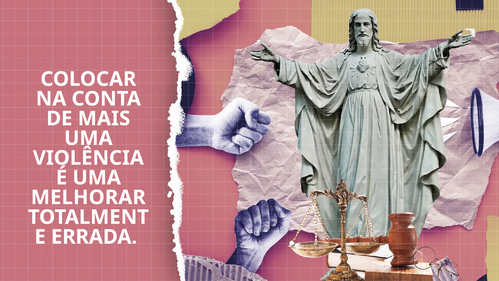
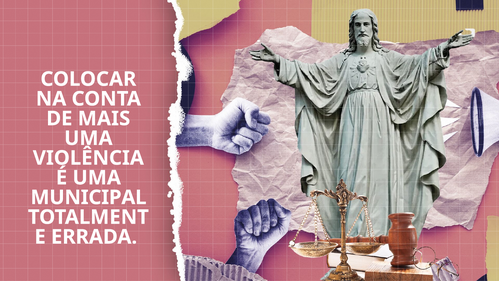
MELHORAR: MELHORAR -> MUNICIPAL
